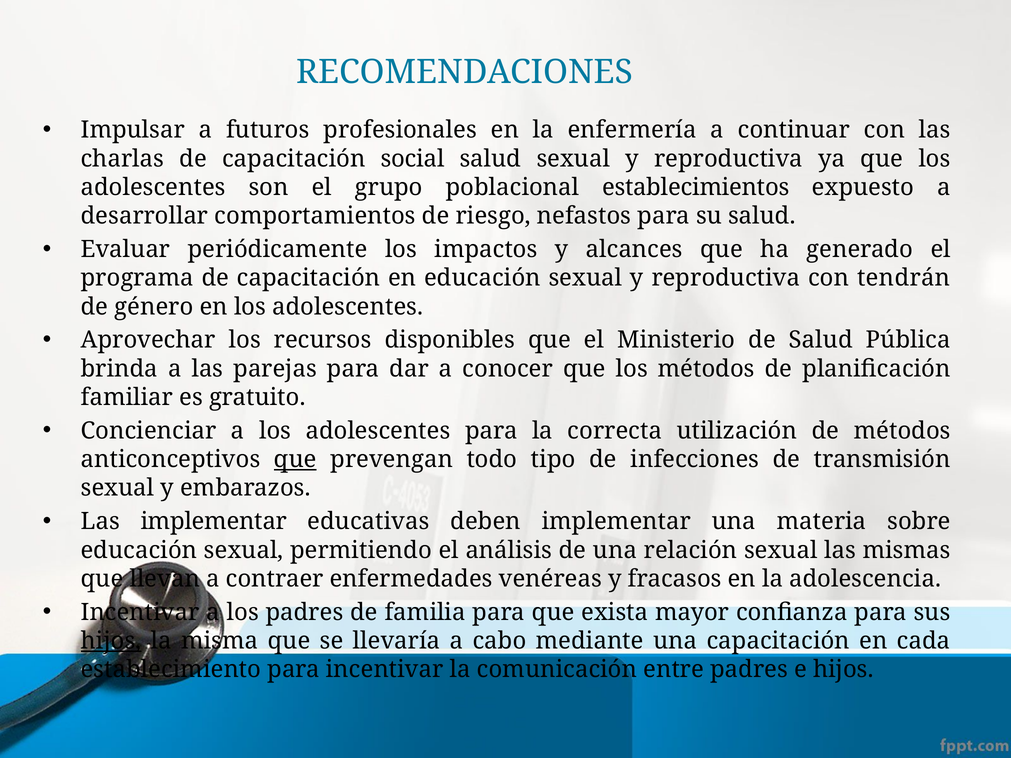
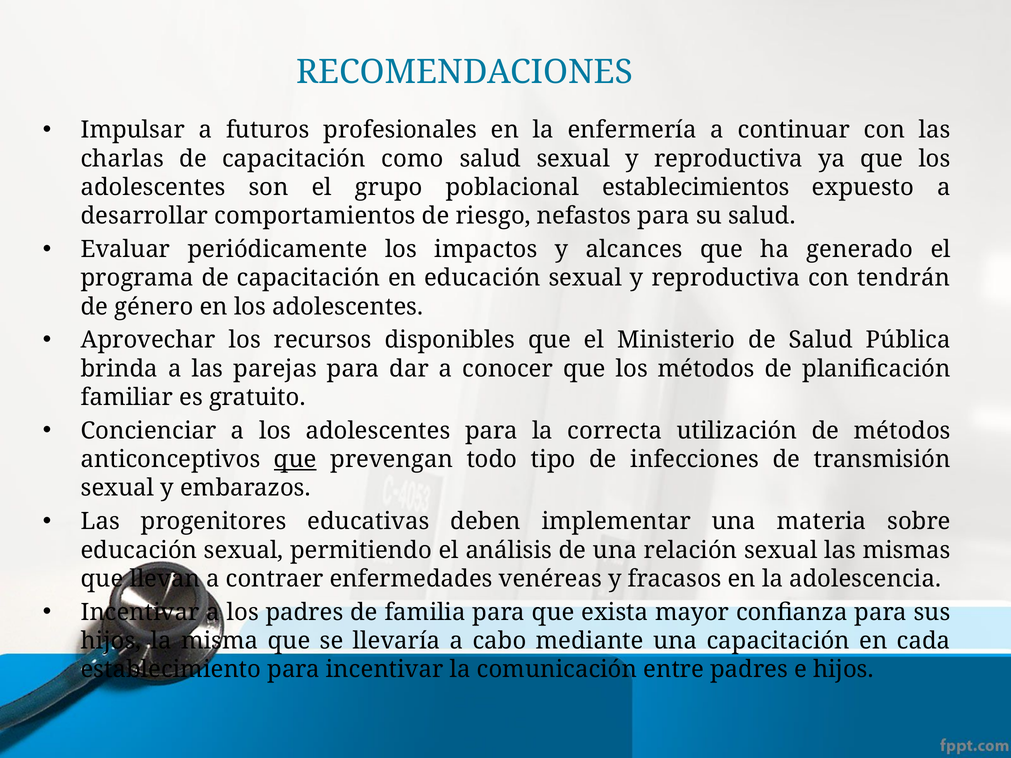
social: social -> como
Las implementar: implementar -> progenitores
hijos at (111, 641) underline: present -> none
